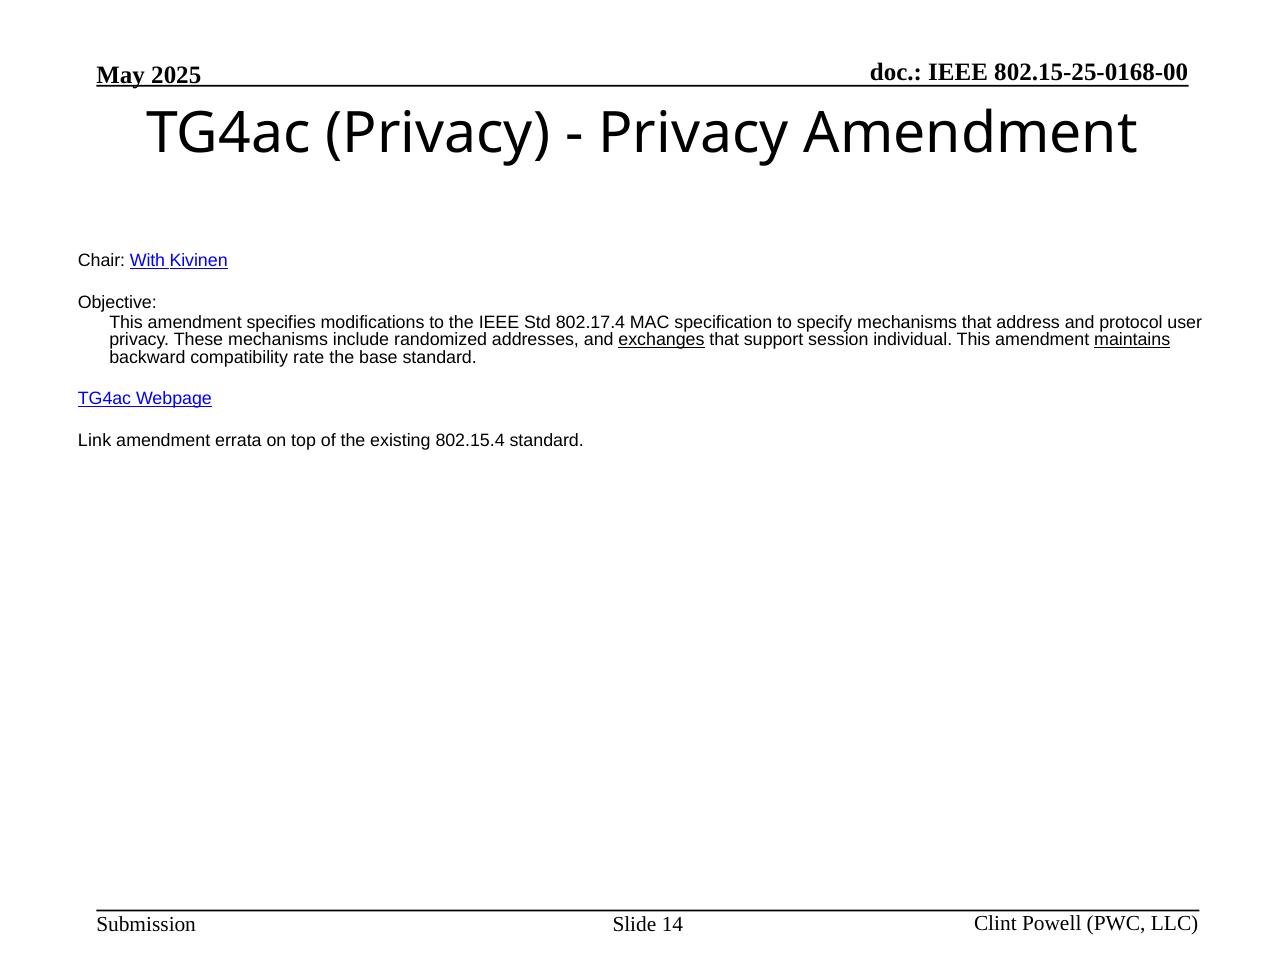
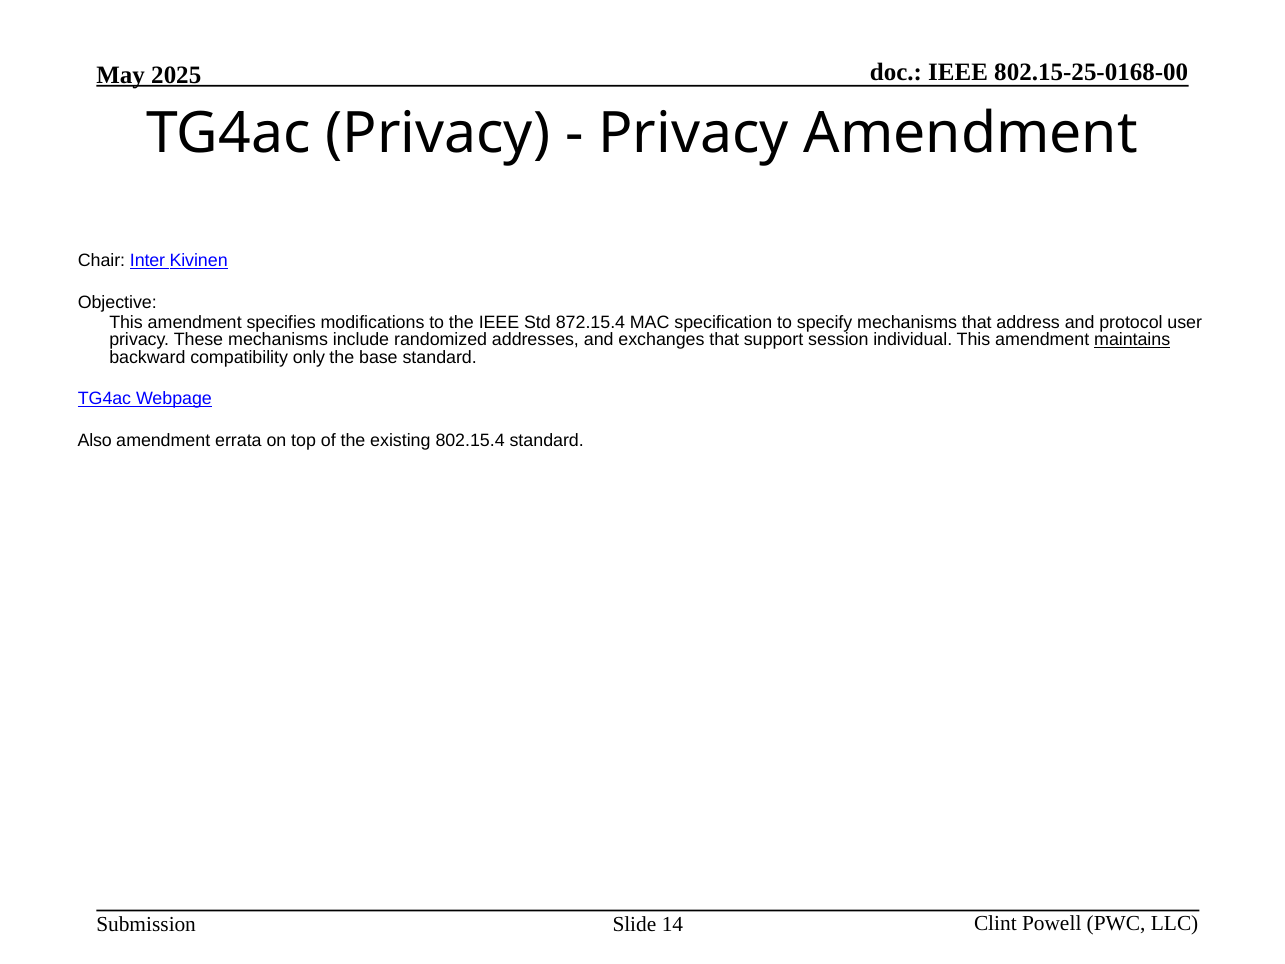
With: With -> Inter
802.17.4: 802.17.4 -> 872.15.4
exchanges underline: present -> none
rate: rate -> only
Link: Link -> Also
